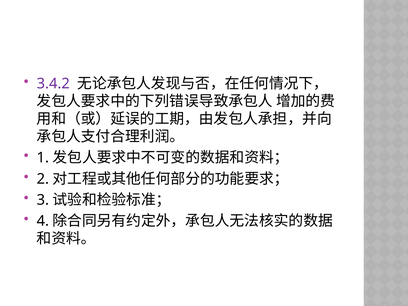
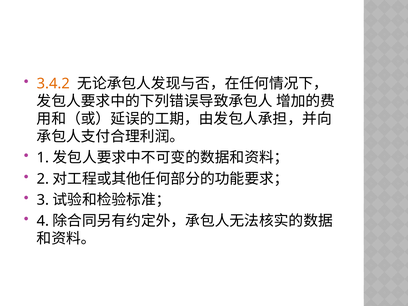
3.4.2 colour: purple -> orange
